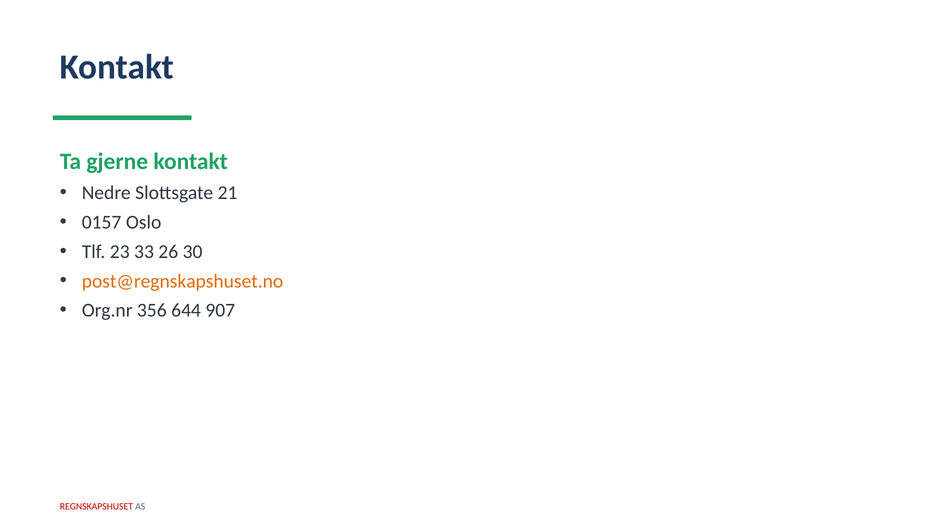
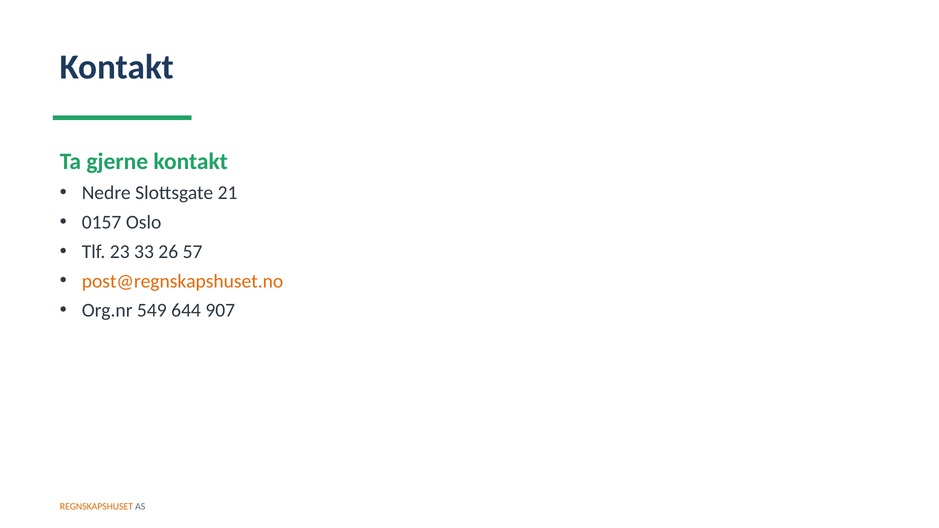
30: 30 -> 57
356: 356 -> 549
REGNSKAPSHUSET colour: red -> orange
